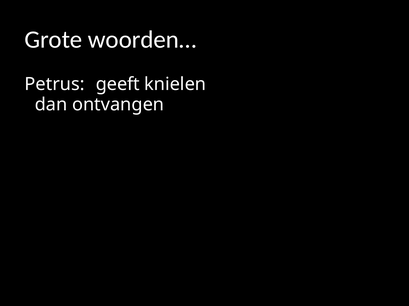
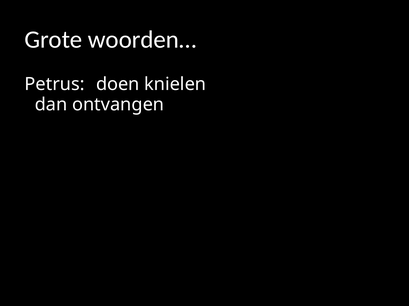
geeft: geeft -> doen
